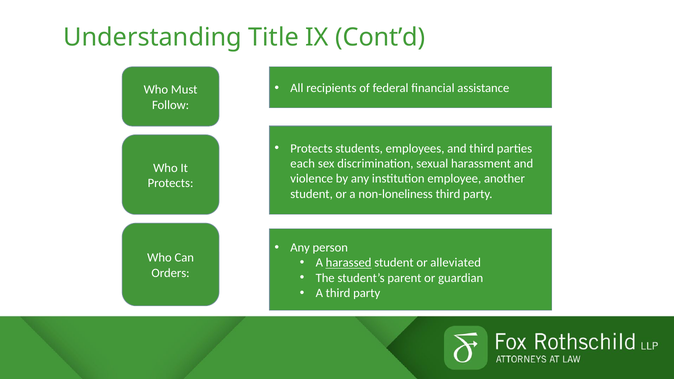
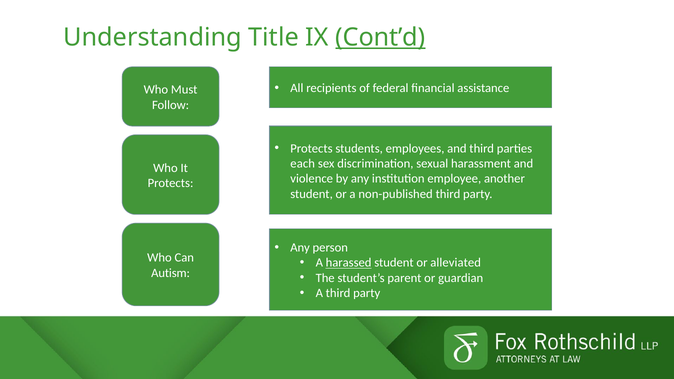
Cont’d underline: none -> present
non-loneliness: non-loneliness -> non-published
Orders: Orders -> Autism
